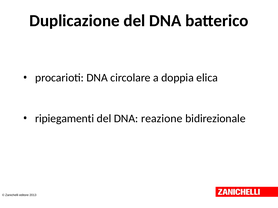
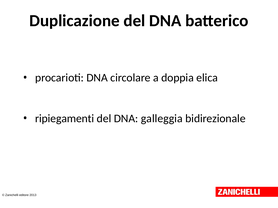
reazione: reazione -> galleggia
